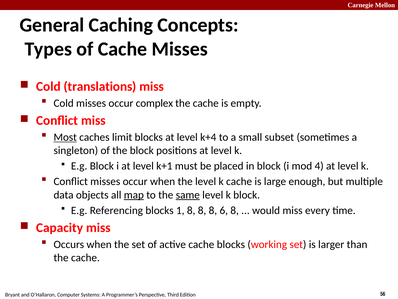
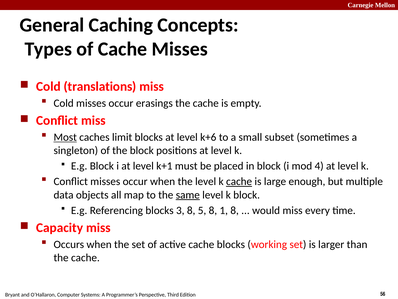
complex: complex -> erasings
k+4: k+4 -> k+6
cache at (239, 181) underline: none -> present
map underline: present -> none
1: 1 -> 3
8 at (202, 210): 8 -> 5
6: 6 -> 1
